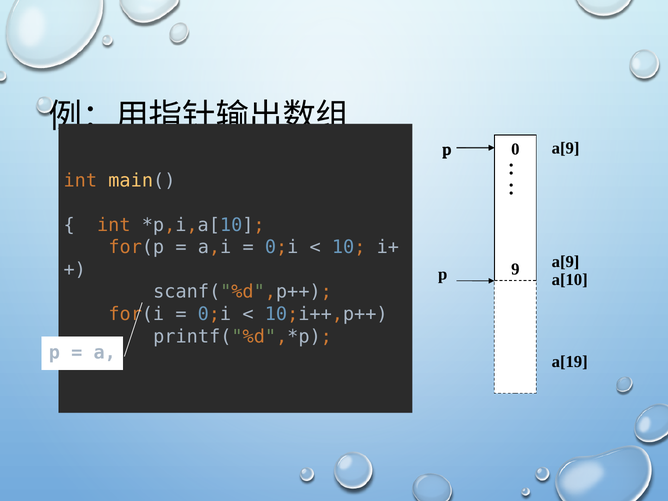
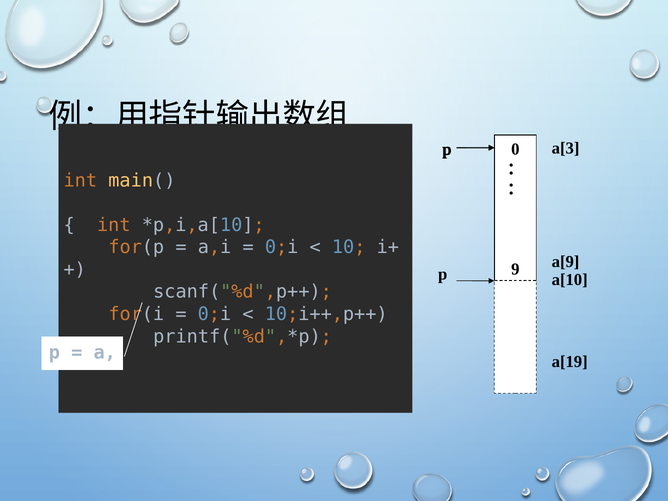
a[9 at (566, 148): a[9 -> a[3
